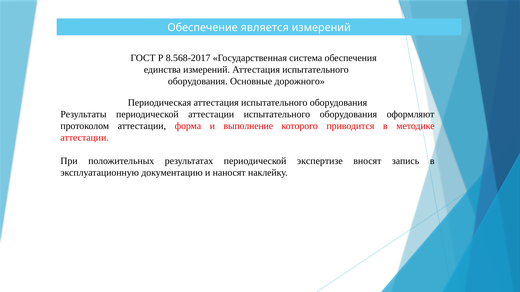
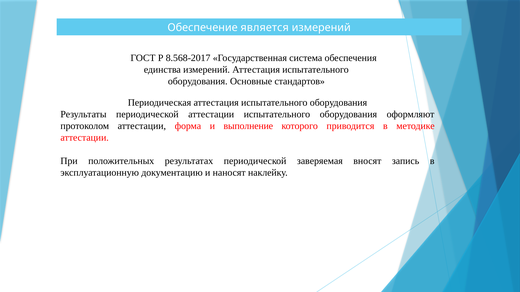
дорожного: дорожного -> стандартов
экспертизе: экспертизе -> заверяемая
